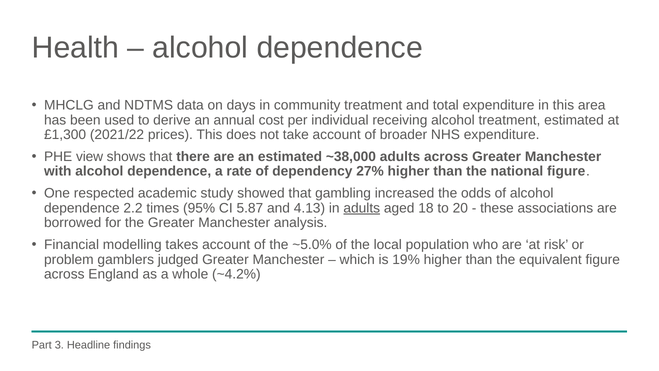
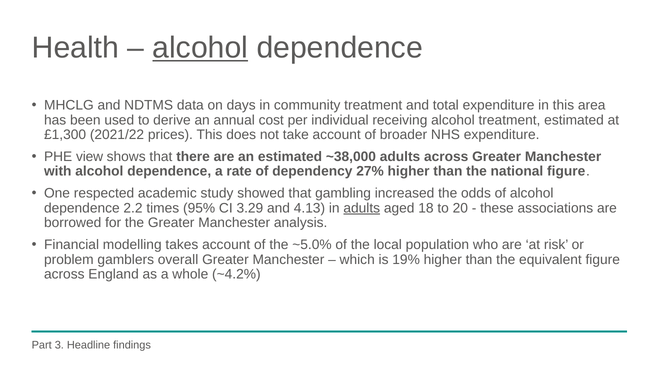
alcohol at (200, 48) underline: none -> present
5.87: 5.87 -> 3.29
judged: judged -> overall
